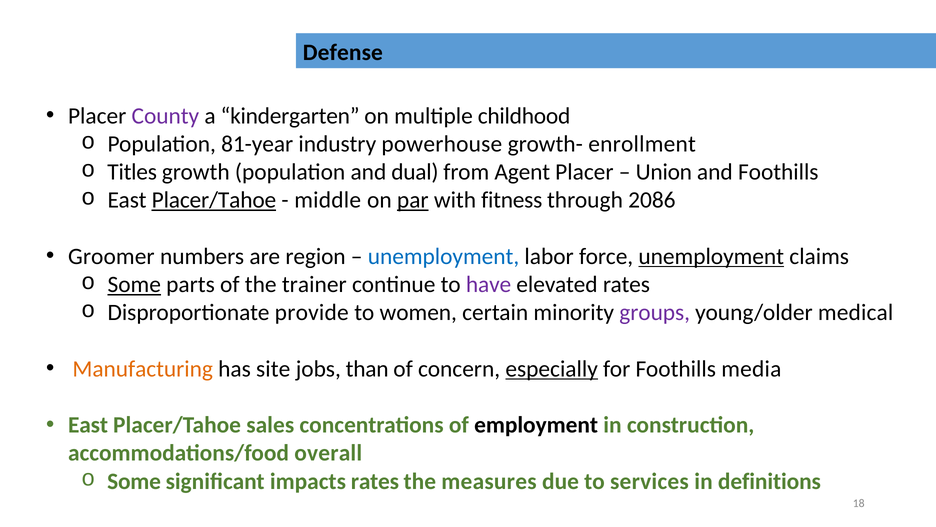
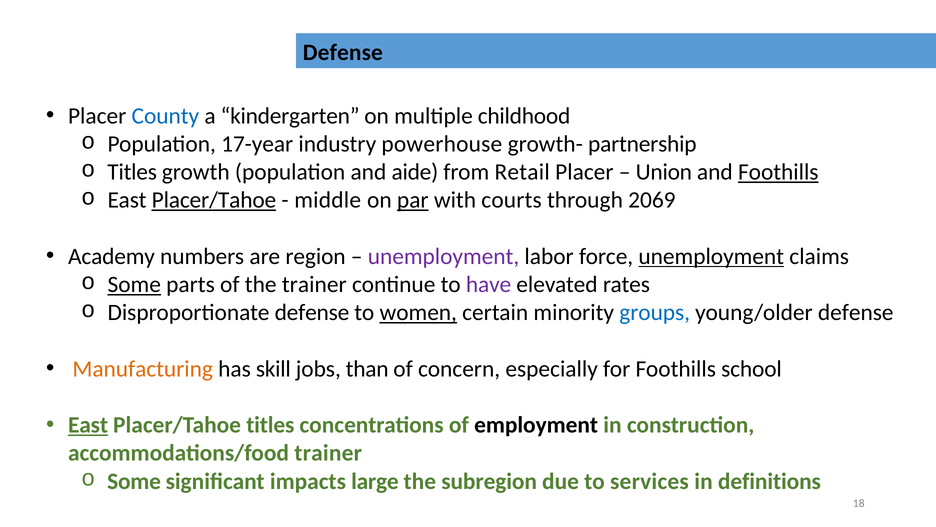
County colour: purple -> blue
81-year: 81-year -> 17-year
enrollment: enrollment -> partnership
dual: dual -> aide
Agent: Agent -> Retail
Foothills at (778, 172) underline: none -> present
fitness: fitness -> courts
2086: 2086 -> 2069
Groomer: Groomer -> Academy
unemployment at (443, 256) colour: blue -> purple
Disproportionate provide: provide -> defense
women underline: none -> present
groups colour: purple -> blue
young/older medical: medical -> defense
site: site -> skill
especially underline: present -> none
media: media -> school
East at (88, 425) underline: none -> present
Placer/Tahoe sales: sales -> titles
accommodations/food overall: overall -> trainer
impacts rates: rates -> large
measures: measures -> subregion
